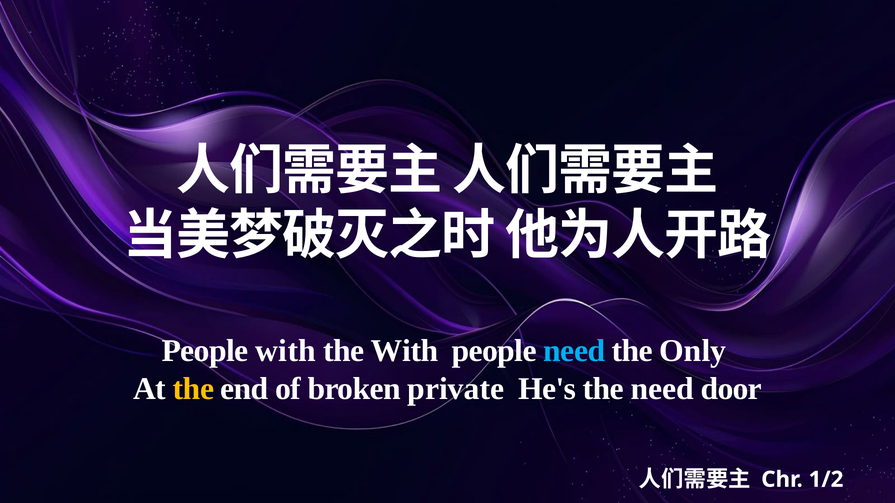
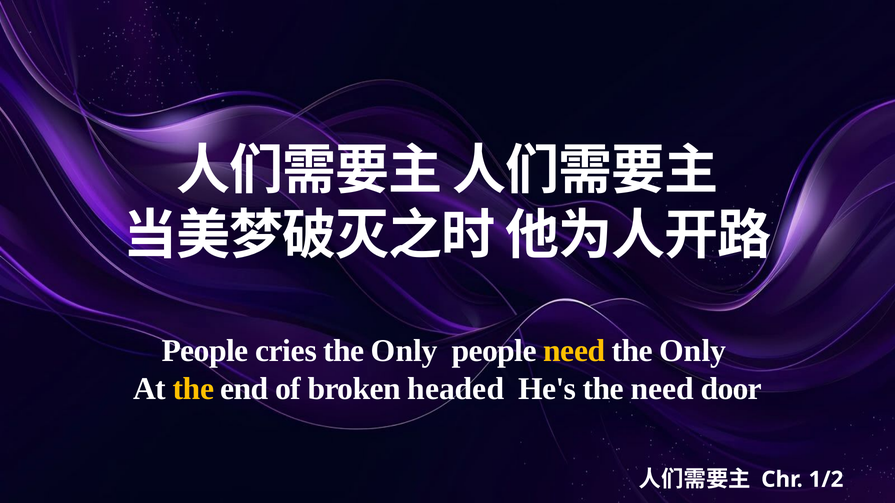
People with: with -> cries
With at (405, 351): With -> Only
need at (574, 351) colour: light blue -> yellow
private: private -> headed
